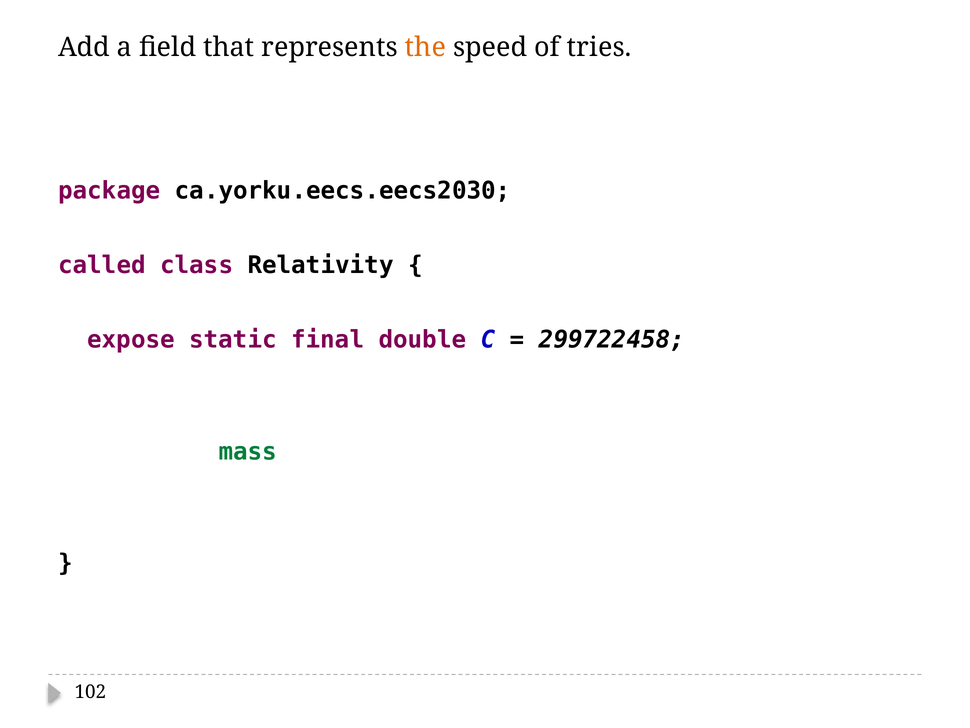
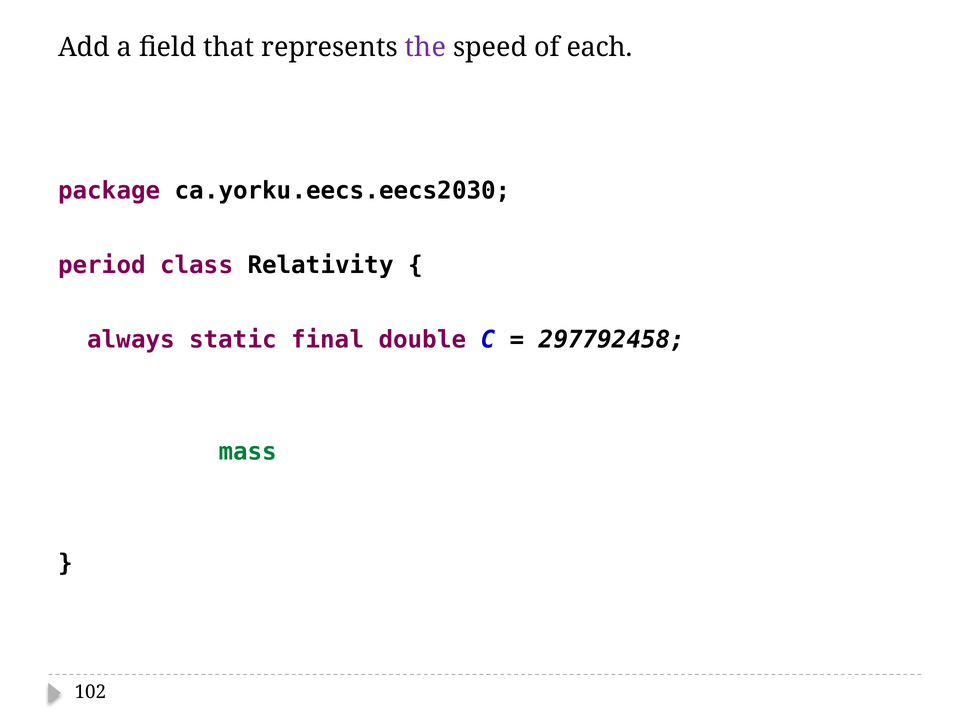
the colour: orange -> purple
tries: tries -> each
called: called -> period
expose: expose -> always
299722458: 299722458 -> 297792458
